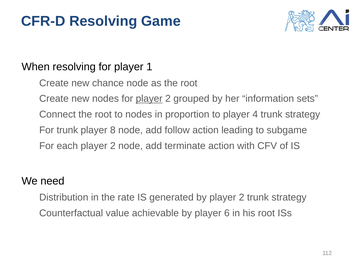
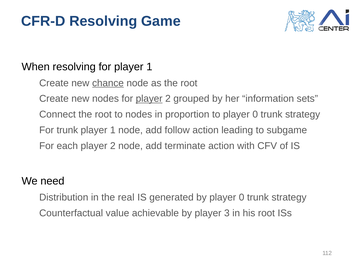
chance underline: none -> present
to player 4: 4 -> 0
8 at (113, 130): 8 -> 1
rate: rate -> real
by player 2: 2 -> 0
6: 6 -> 3
